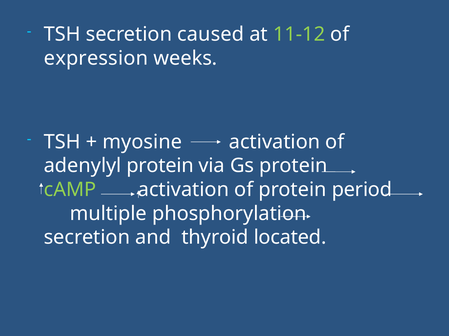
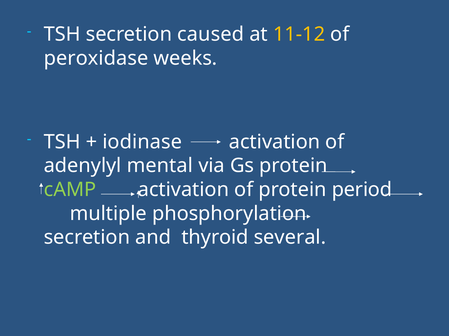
11-12 colour: light green -> yellow
expression: expression -> peroxidase
myosine: myosine -> iodinase
adenylyl protein: protein -> mental
located: located -> several
